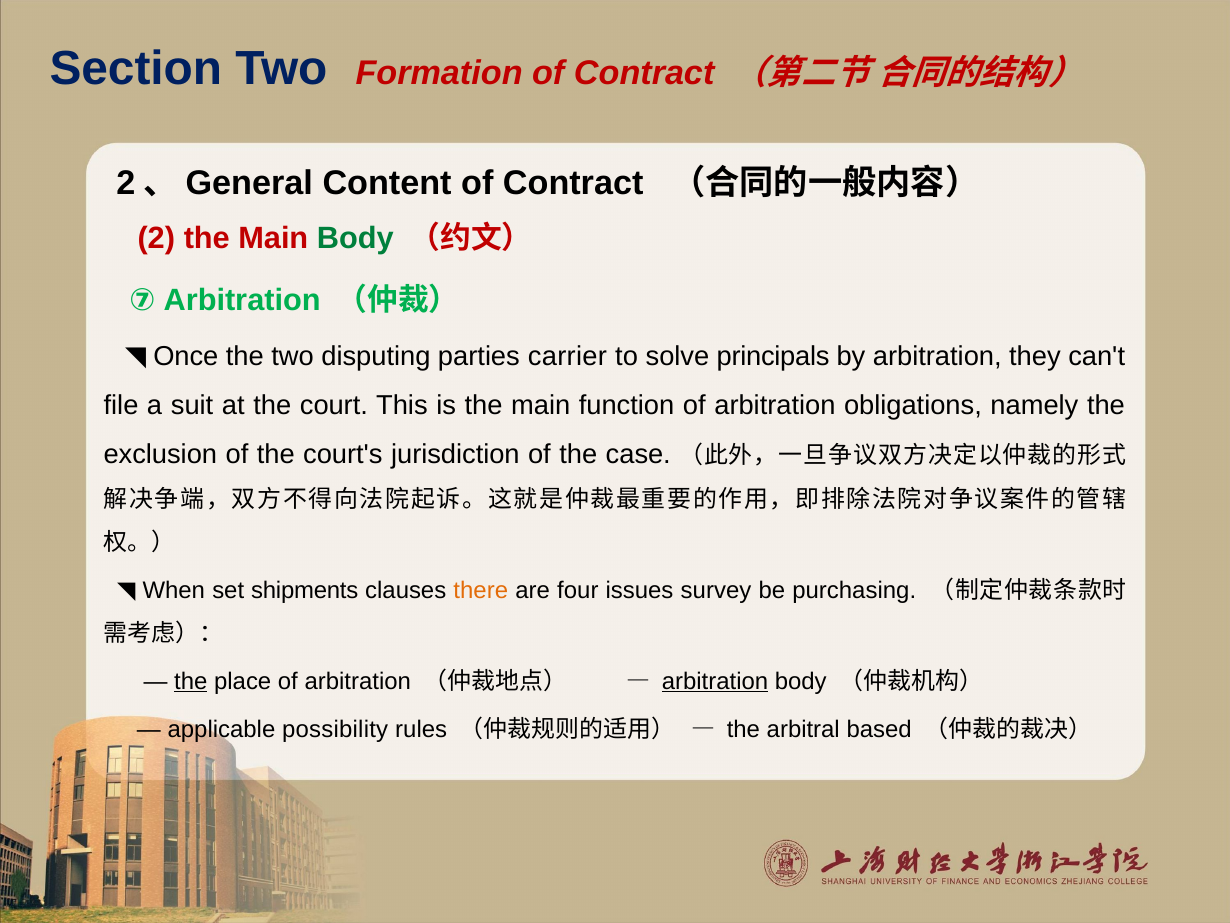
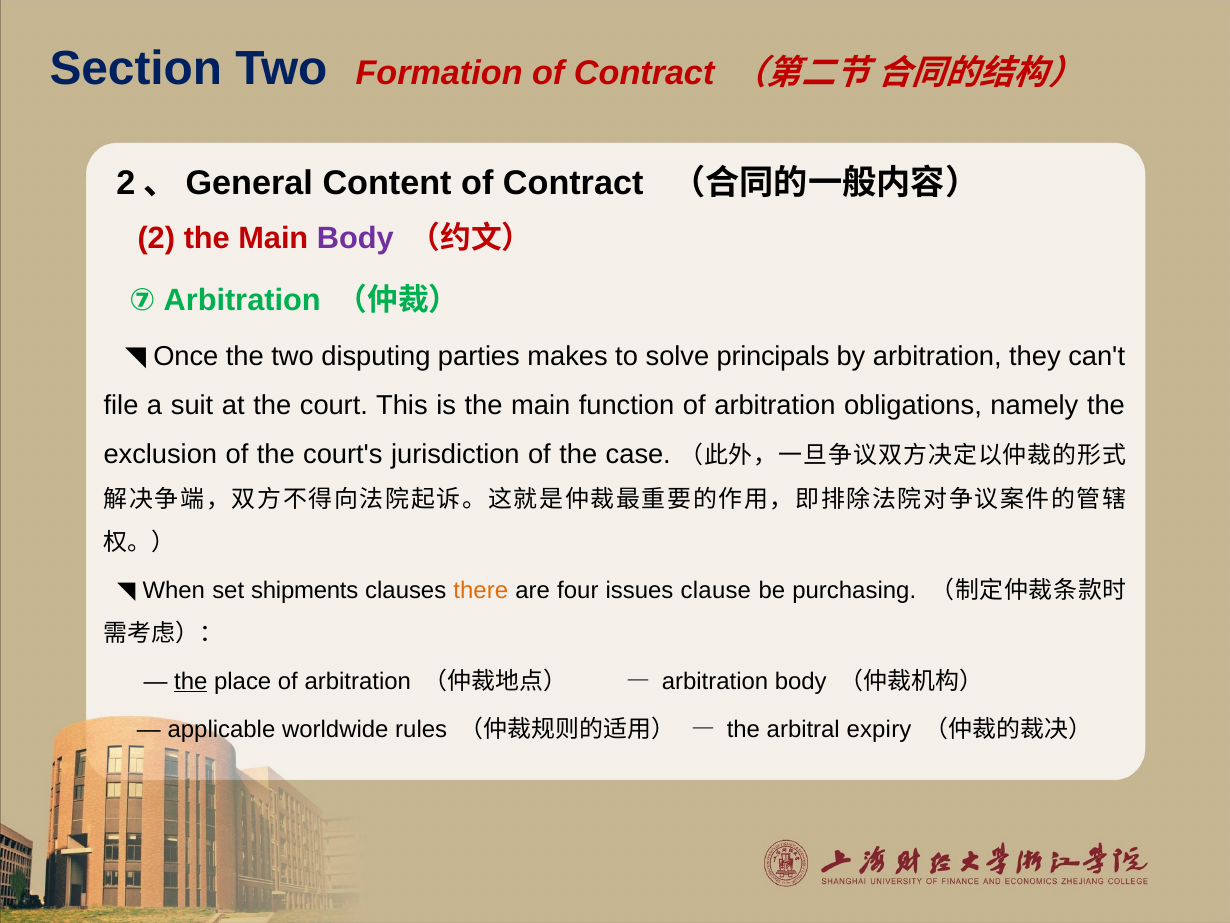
Body at (355, 238) colour: green -> purple
carrier: carrier -> makes
survey: survey -> clause
arbitration at (715, 681) underline: present -> none
possibility: possibility -> worldwide
based: based -> expiry
